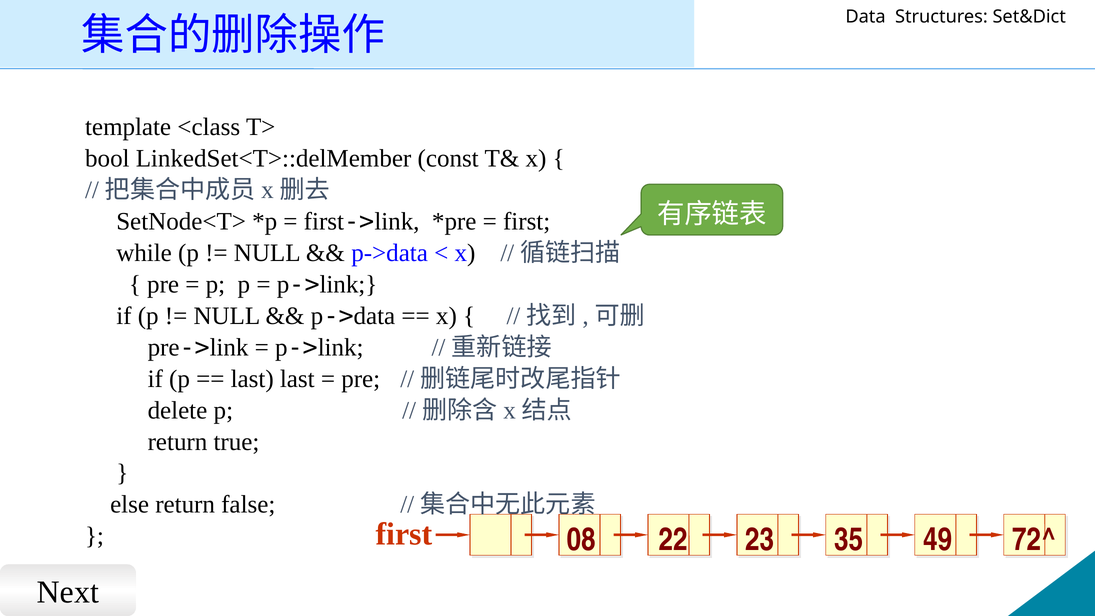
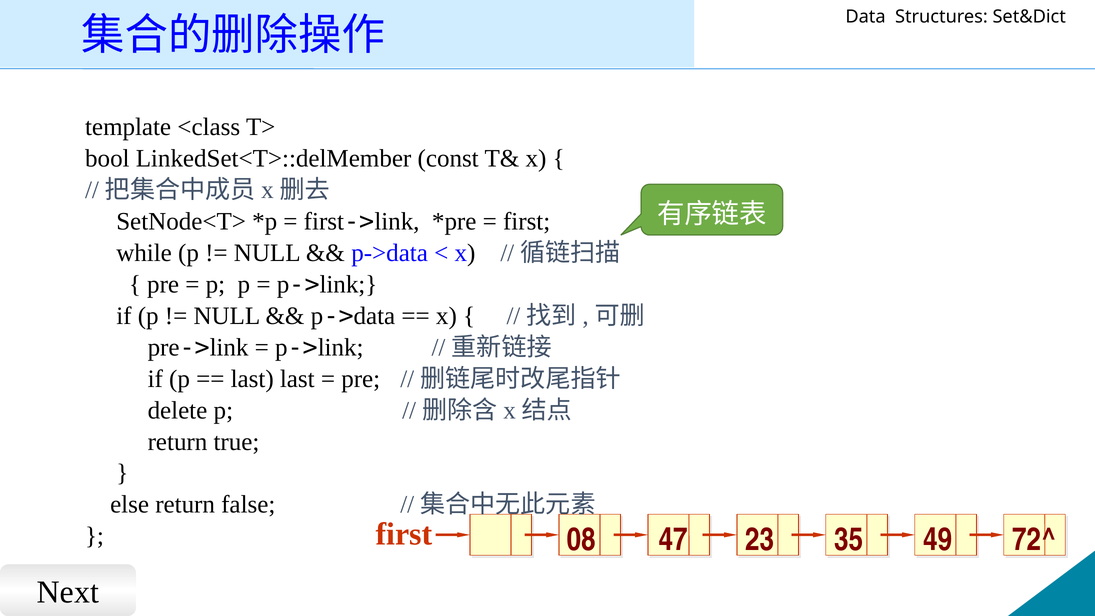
22: 22 -> 47
